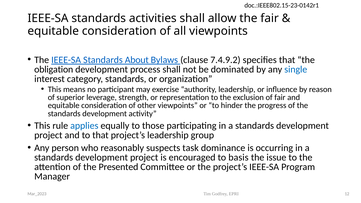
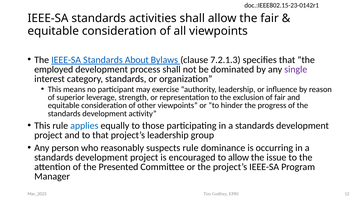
7.4.9.2: 7.4.9.2 -> 7.2.1.3
obligation: obligation -> employed
single colour: blue -> purple
suspects task: task -> rule
to basis: basis -> allow
